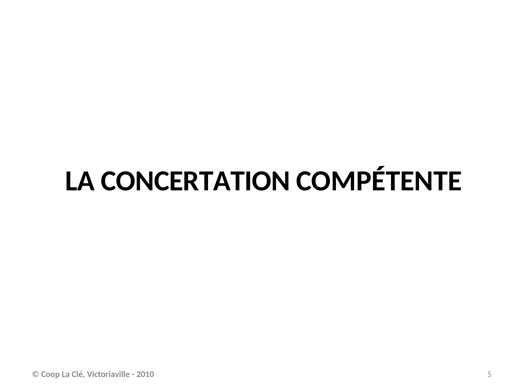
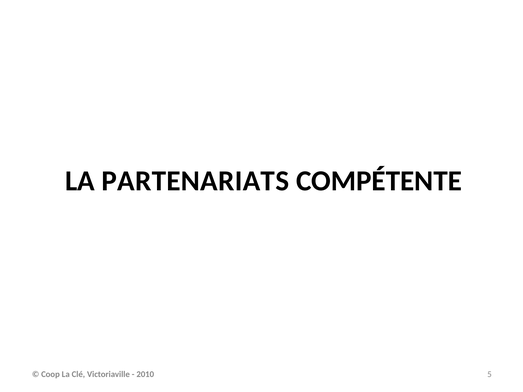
CONCERTATION: CONCERTATION -> PARTENARIATS
